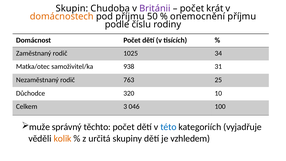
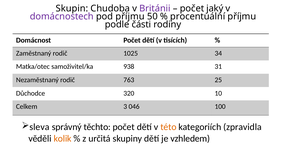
krát: krát -> jaký
domácnostech colour: orange -> purple
onemocnění: onemocnění -> procentuální
číslu: číslu -> části
muže: muže -> sleva
této colour: blue -> orange
vyjadřuje: vyjadřuje -> zpravidla
